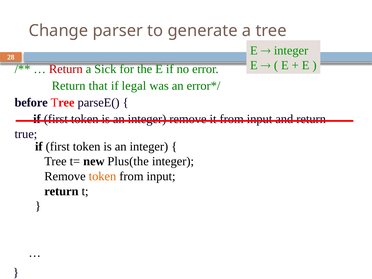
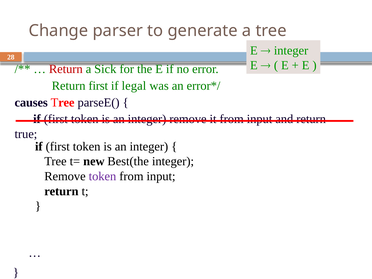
Return that: that -> first
before: before -> causes
Plus(the: Plus(the -> Best(the
token at (102, 176) colour: orange -> purple
